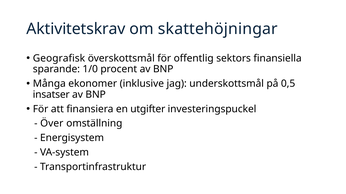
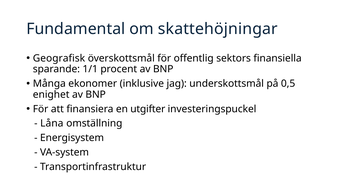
Aktivitetskrav: Aktivitetskrav -> Fundamental
1/0: 1/0 -> 1/1
insatser: insatser -> enighet
Över: Över -> Låna
